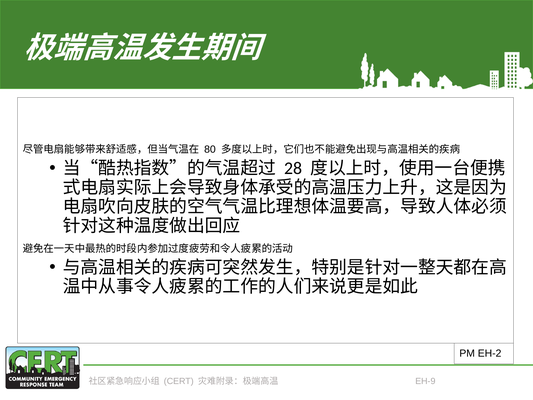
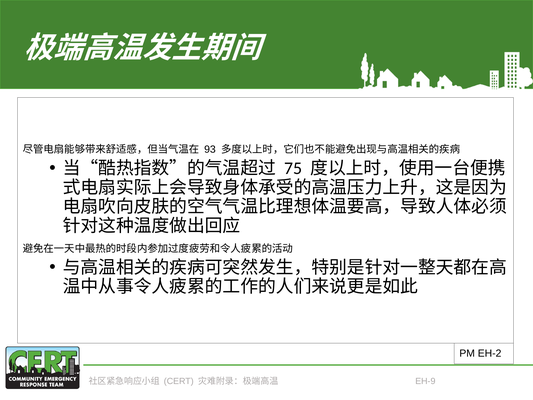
80: 80 -> 93
28: 28 -> 75
